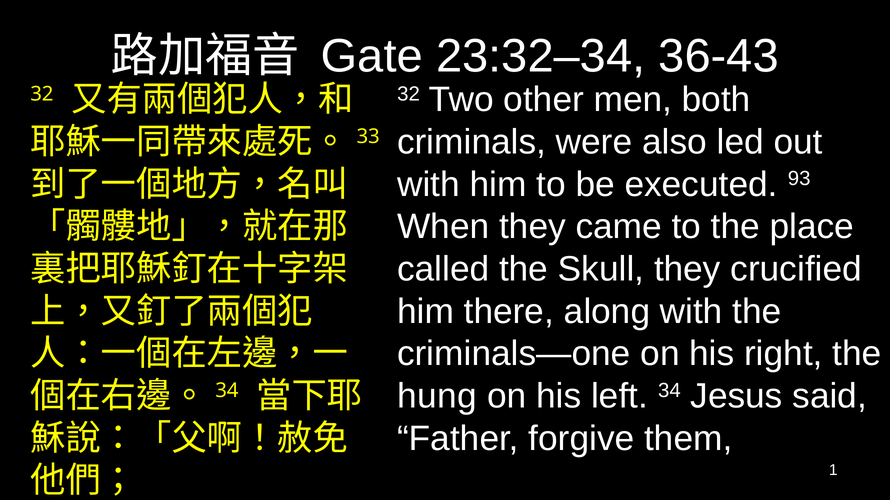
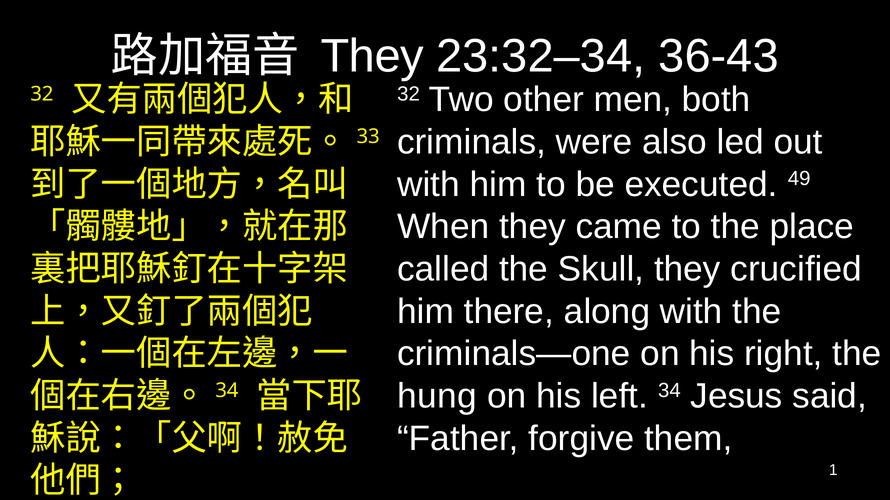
Gate at (372, 56): Gate -> They
93: 93 -> 49
